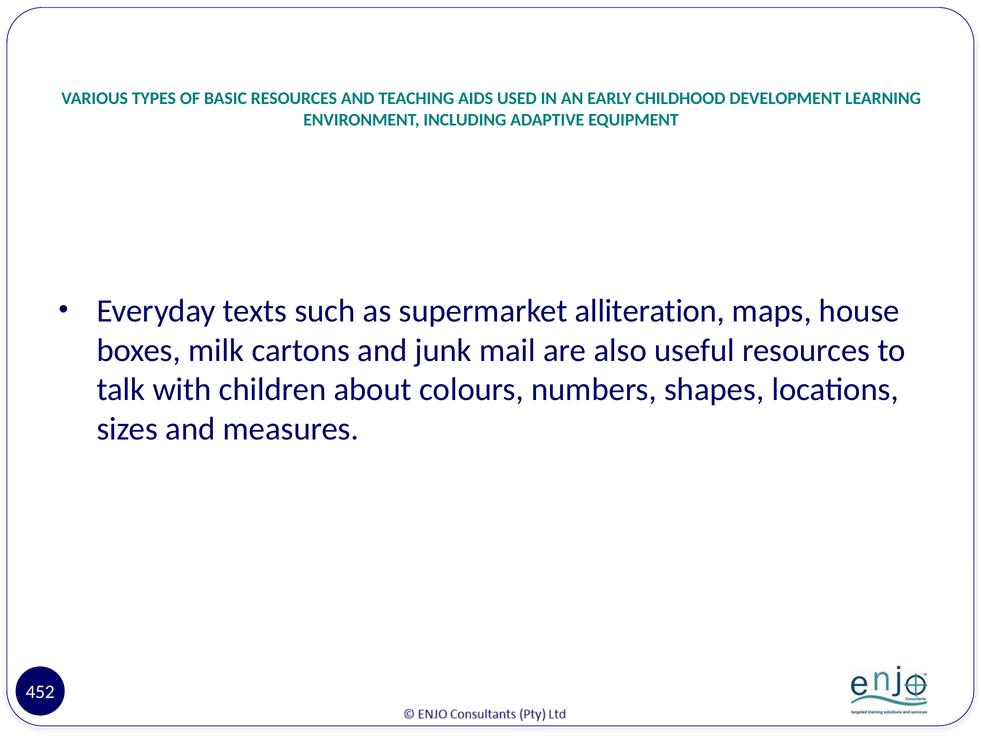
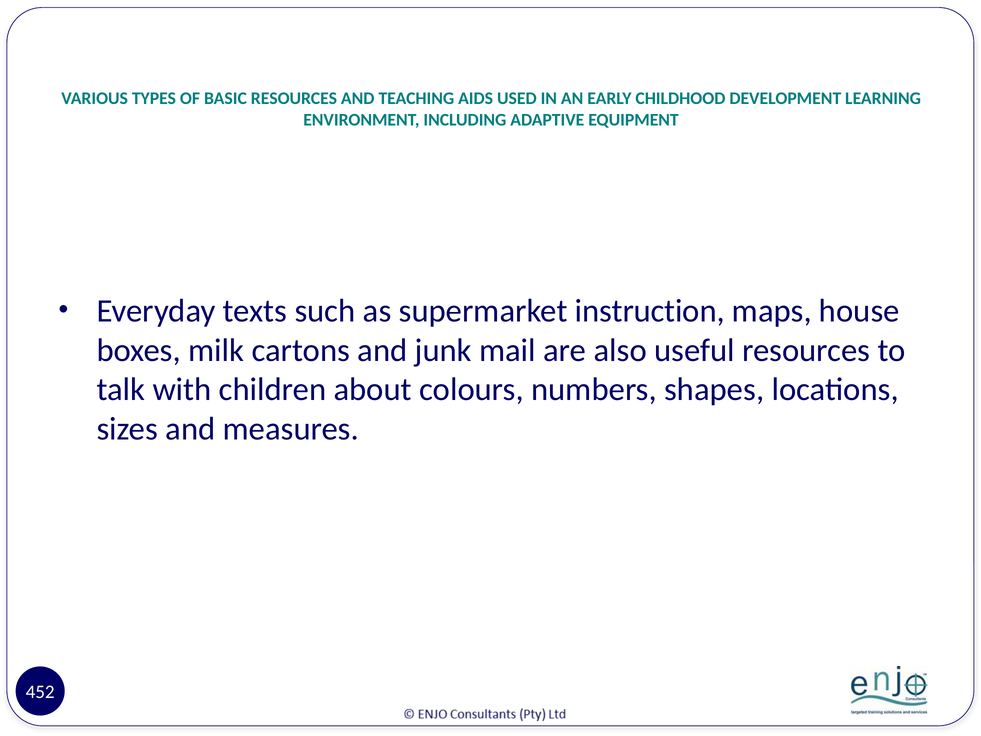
alliteration: alliteration -> instruction
